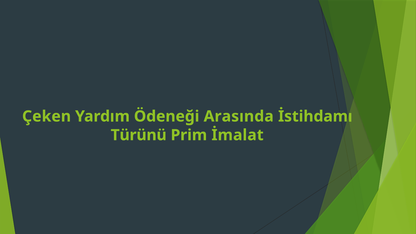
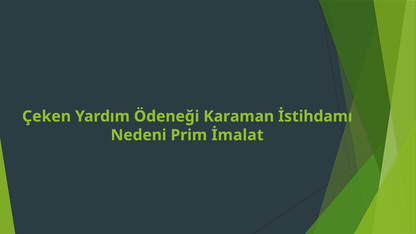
Arasında: Arasında -> Karaman
Türünü: Türünü -> Nedeni
